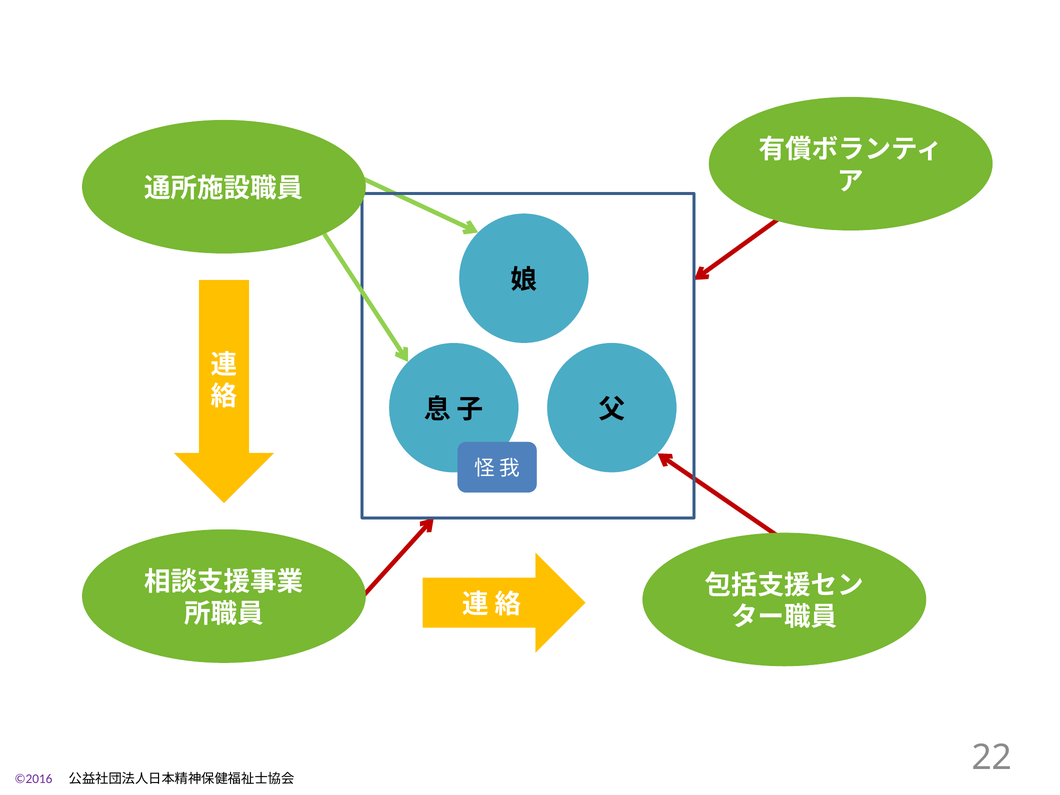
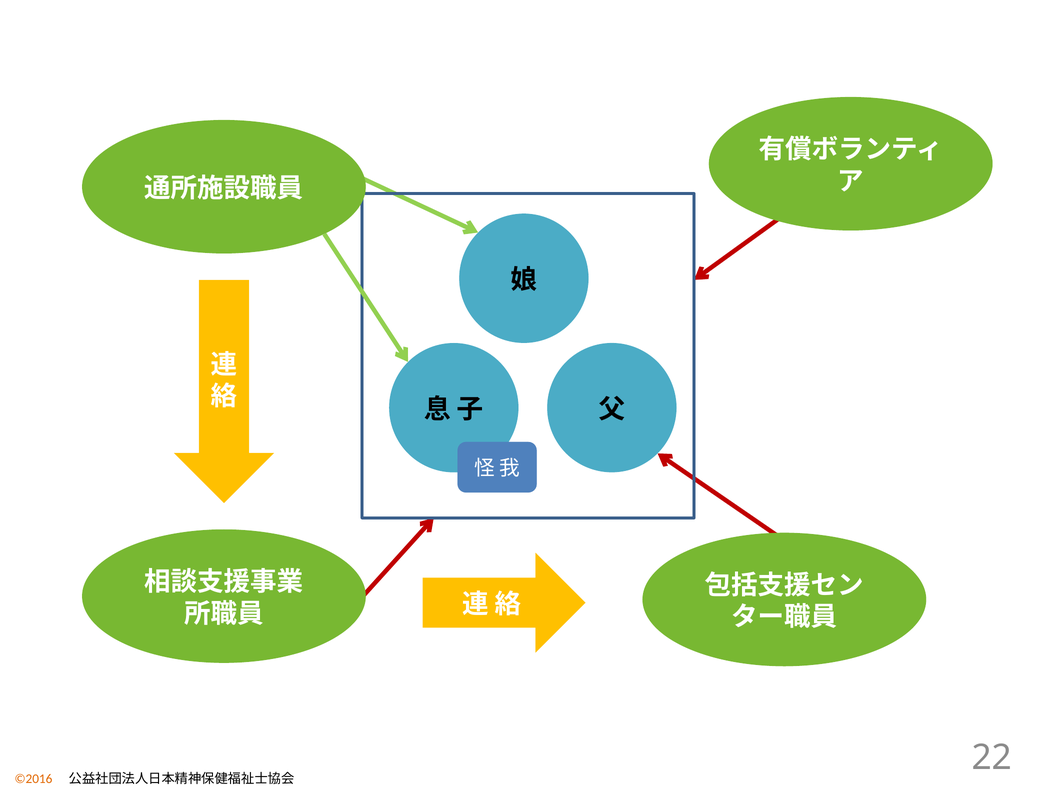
©2016 colour: purple -> orange
